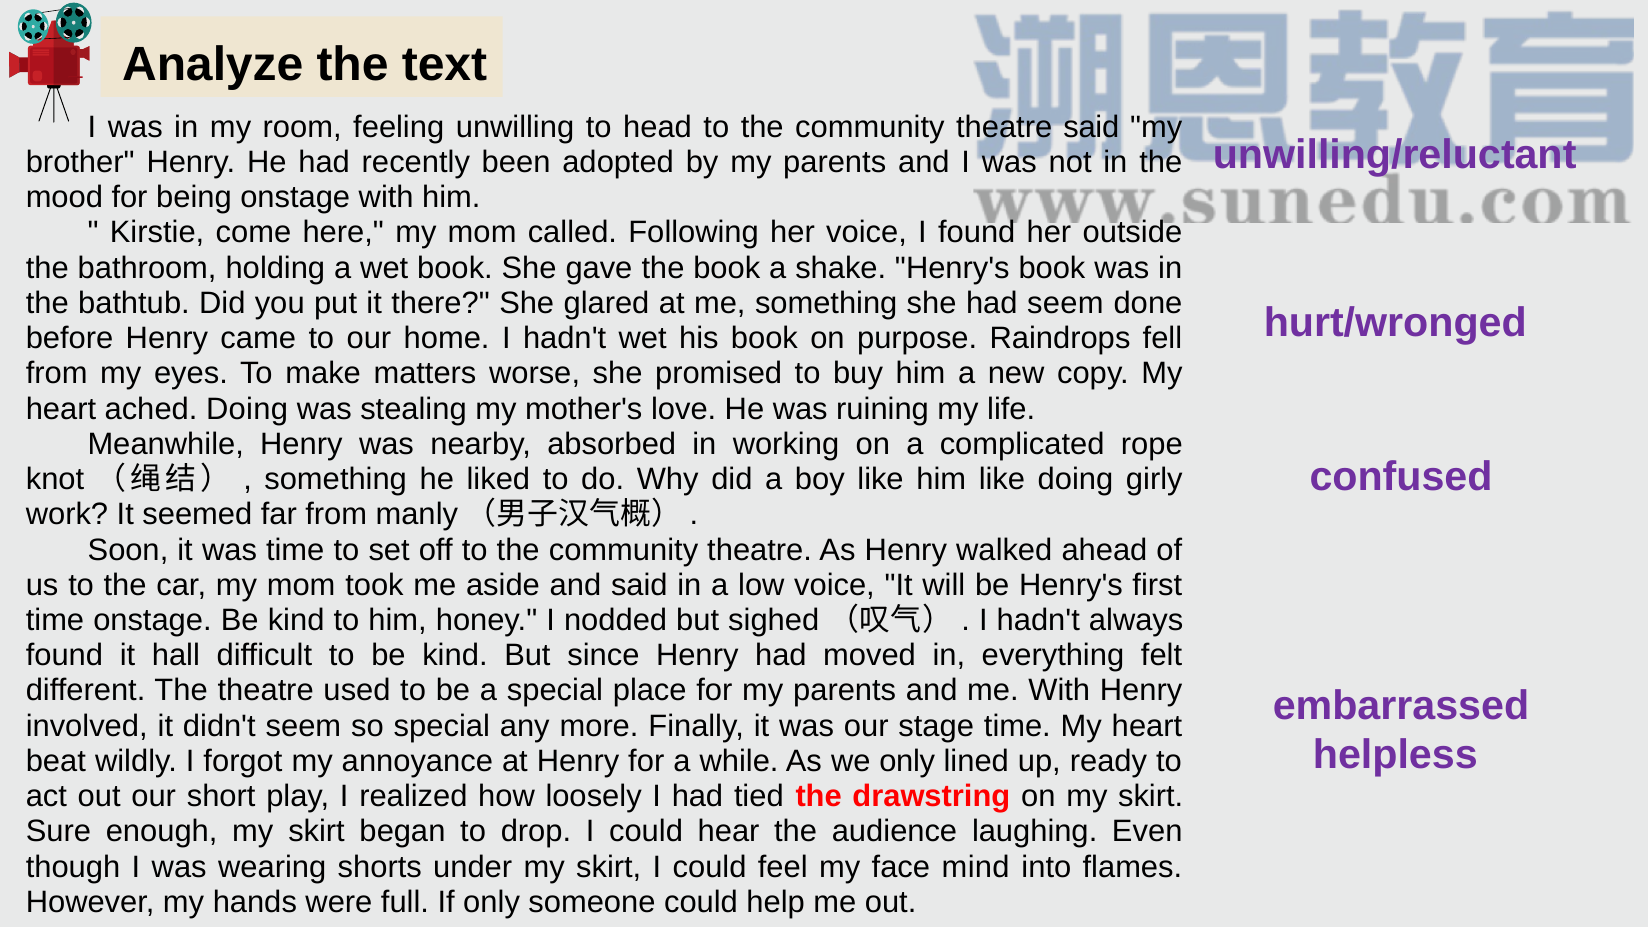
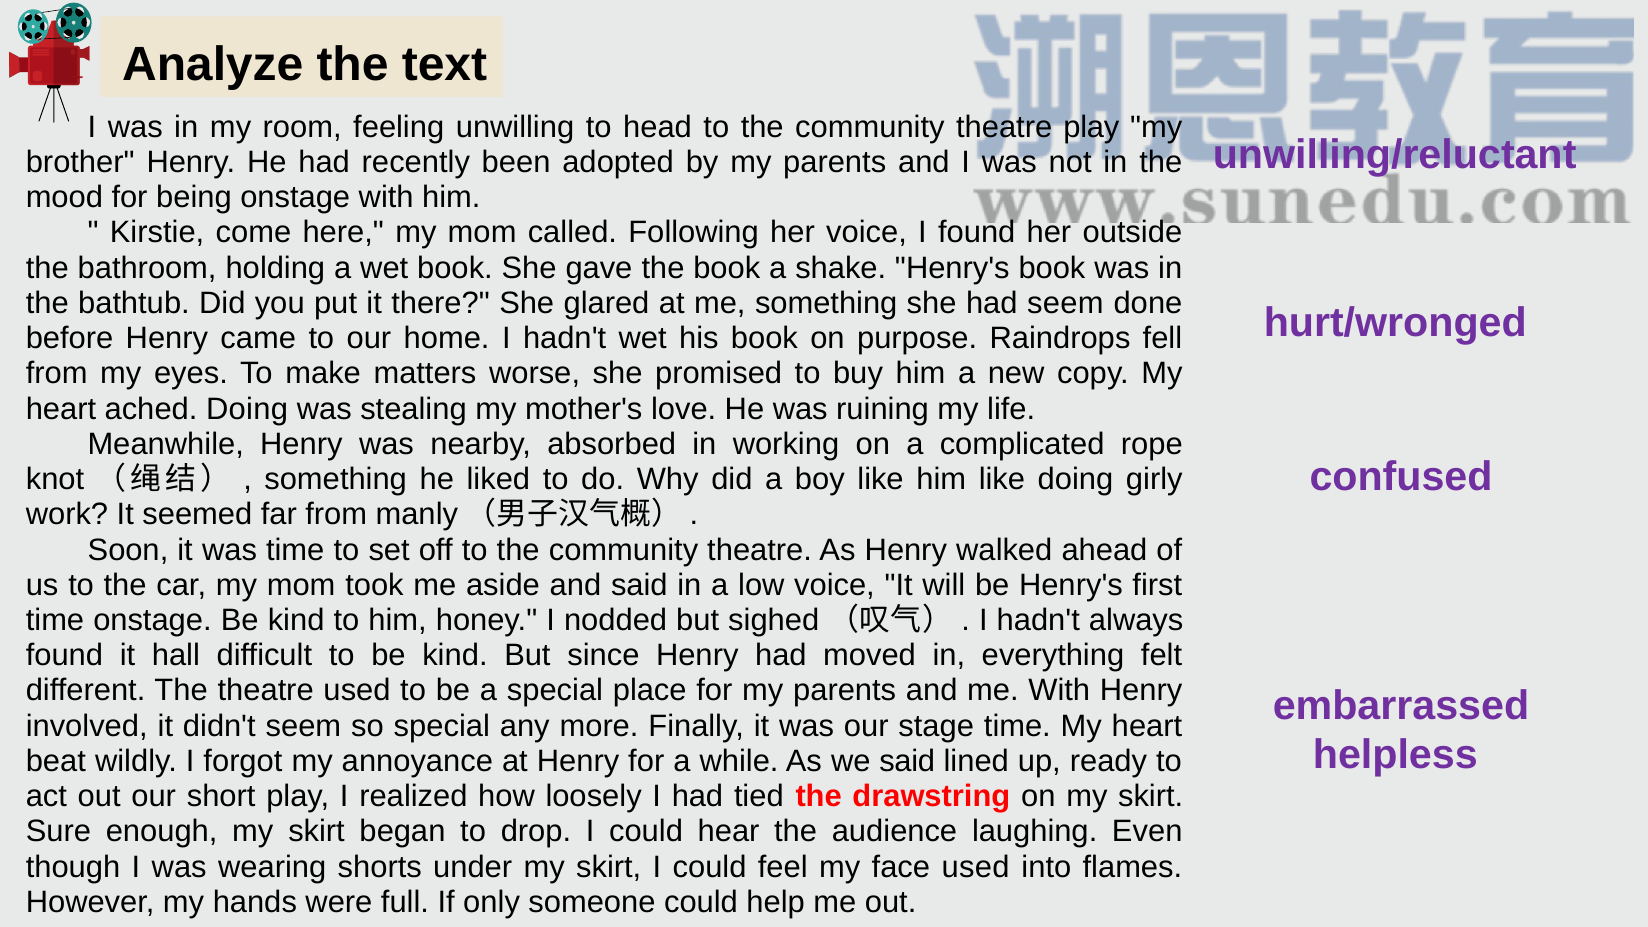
theatre said: said -> play
we only: only -> said
face mind: mind -> used
